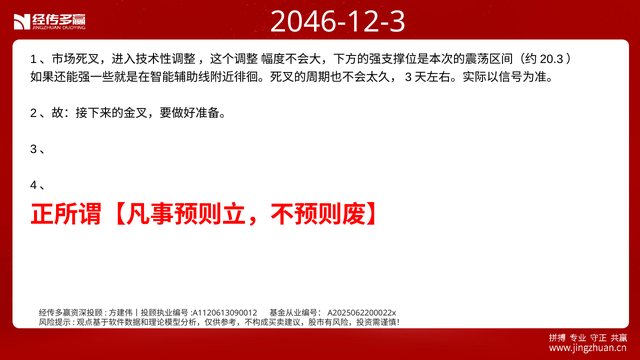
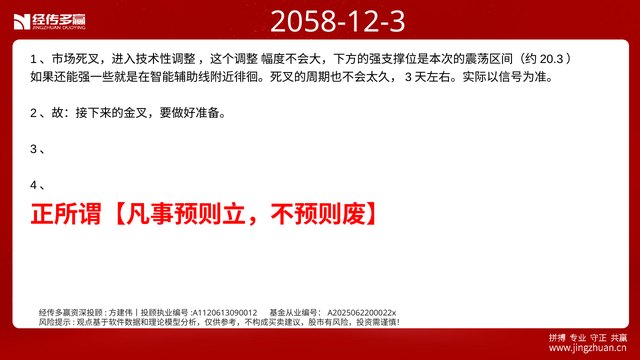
2046-12-3: 2046-12-3 -> 2058-12-3
